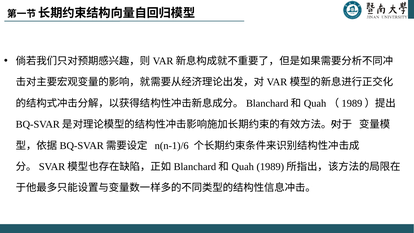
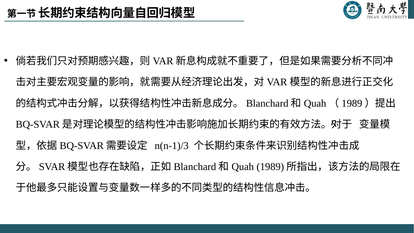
n(n-1)/6: n(n-1)/6 -> n(n-1)/3
